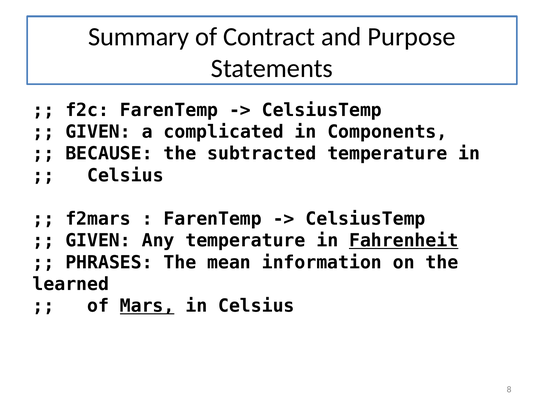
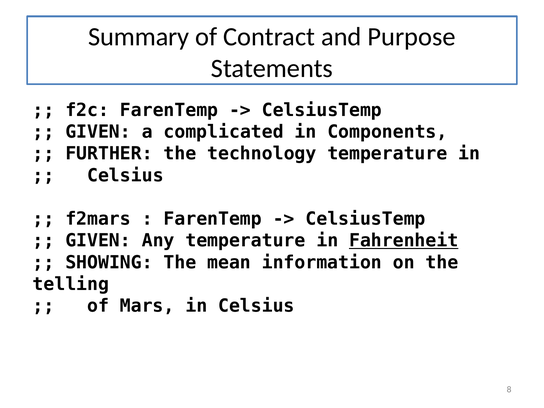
BECAUSE: BECAUSE -> FURTHER
subtracted: subtracted -> technology
PHRASES: PHRASES -> SHOWING
learned: learned -> telling
Mars underline: present -> none
